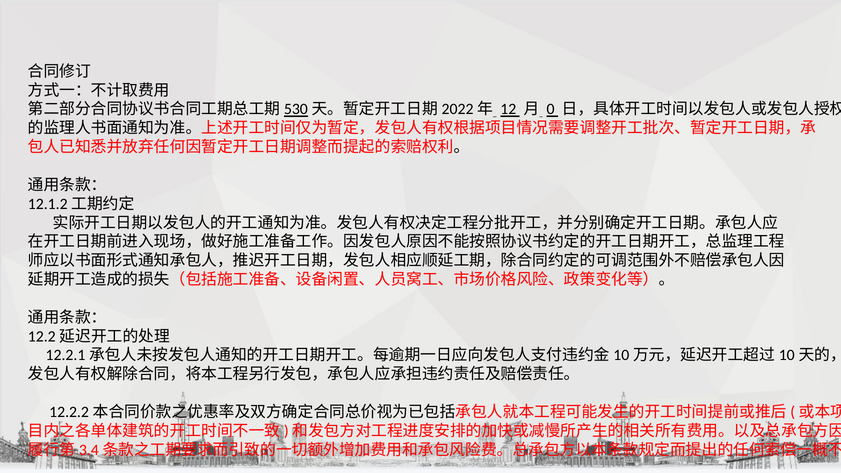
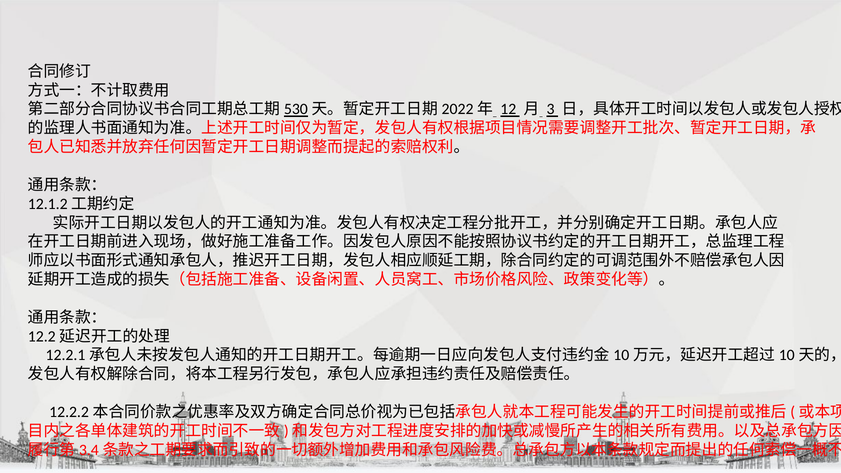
0: 0 -> 3
